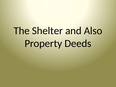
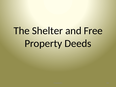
Also: Also -> Free
